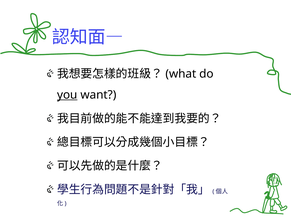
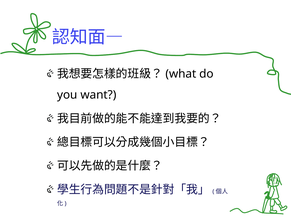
you underline: present -> none
